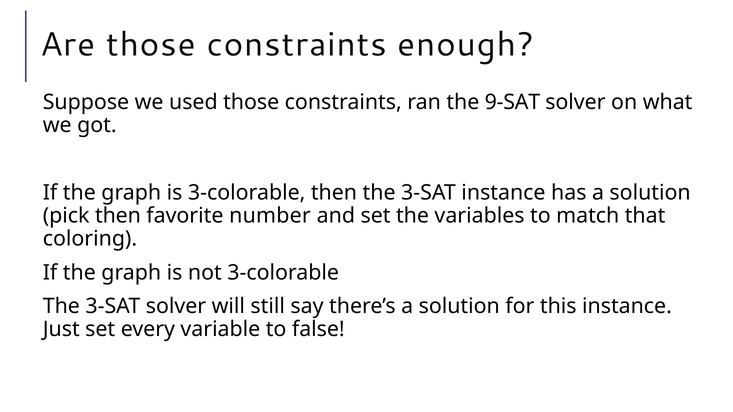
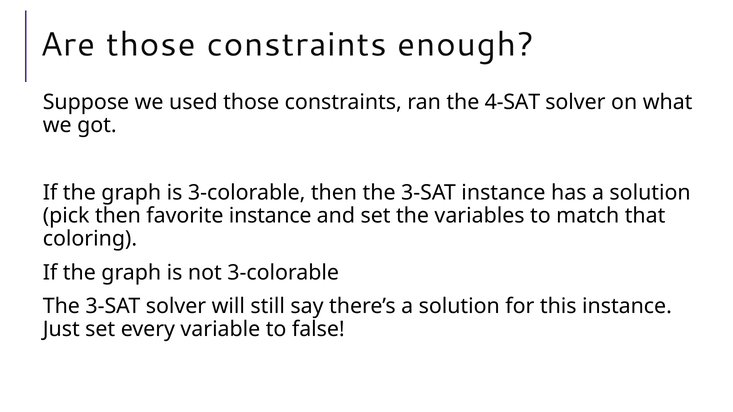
9-SAT: 9-SAT -> 4-SAT
favorite number: number -> instance
